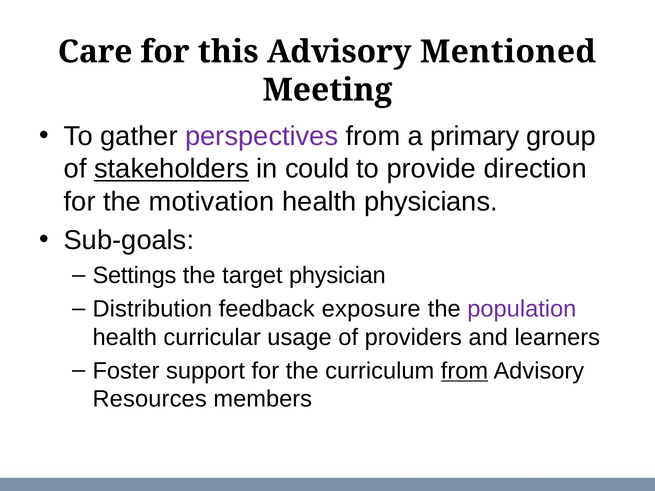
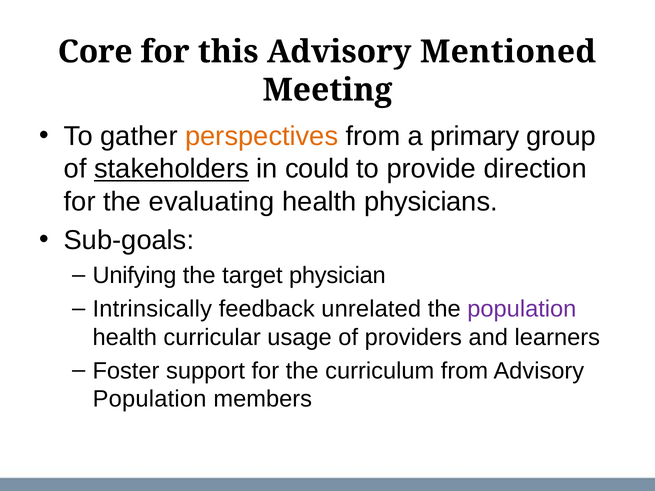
Care: Care -> Core
perspectives colour: purple -> orange
motivation: motivation -> evaluating
Settings: Settings -> Unifying
Distribution: Distribution -> Intrinsically
exposure: exposure -> unrelated
from at (465, 371) underline: present -> none
Resources at (150, 399): Resources -> Population
